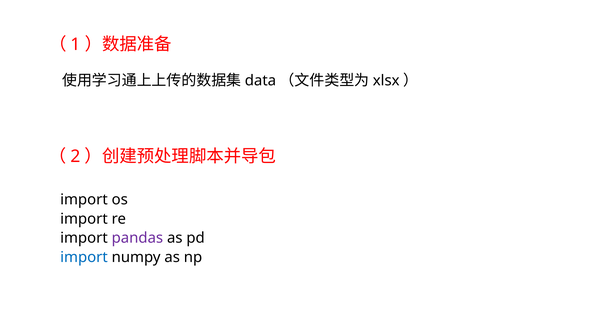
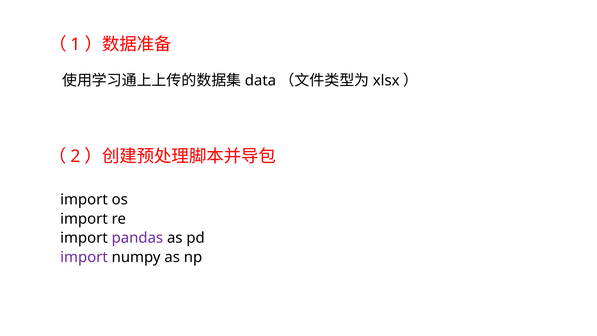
import at (84, 257) colour: blue -> purple
